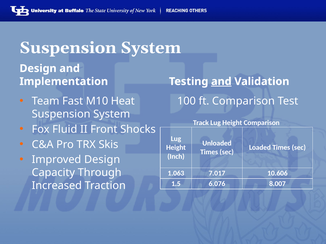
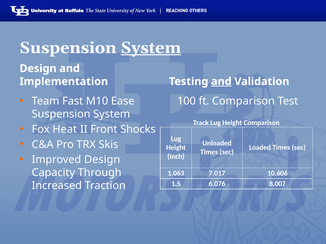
System at (151, 48) underline: none -> present
Heat: Heat -> Ease
Fluid: Fluid -> Heat
